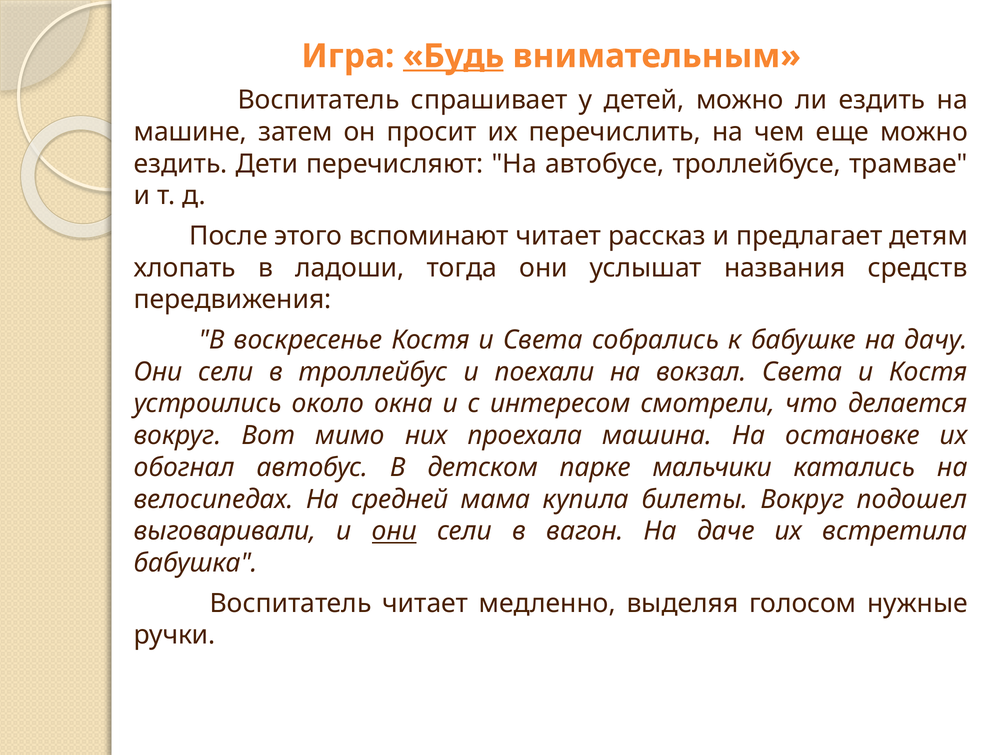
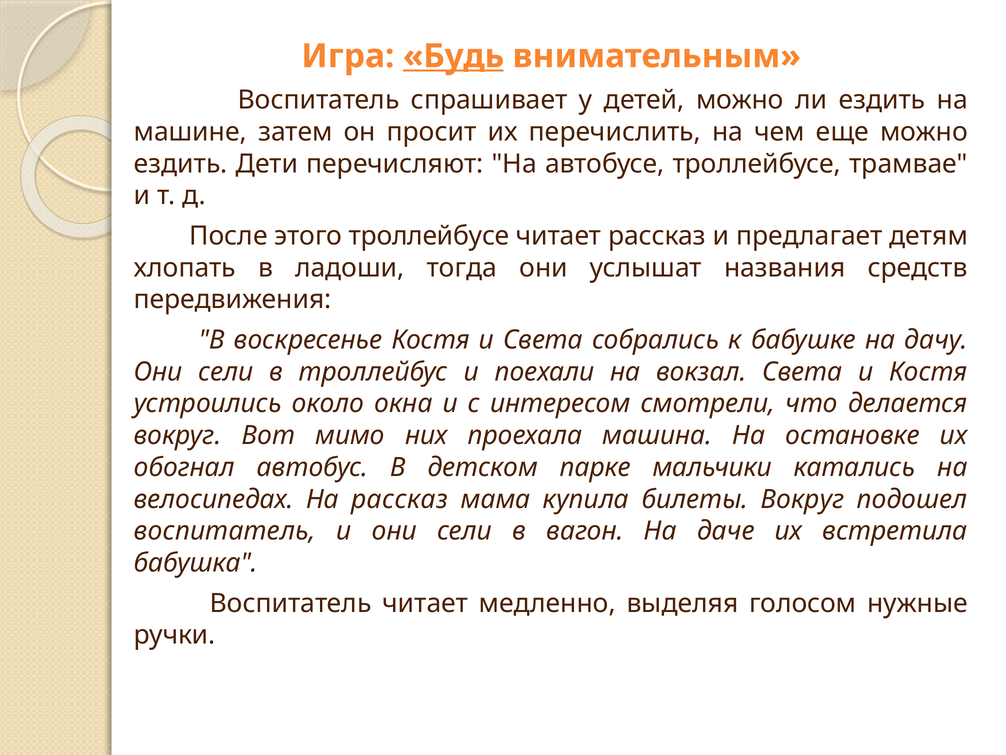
этого вспоминают: вспоминают -> троллейбусе
На средней: средней -> рассказ
выговаривали at (225, 531): выговаривали -> воспитатель
они at (394, 531) underline: present -> none
